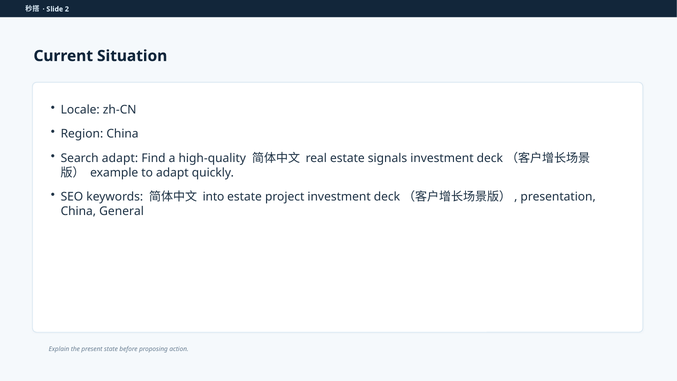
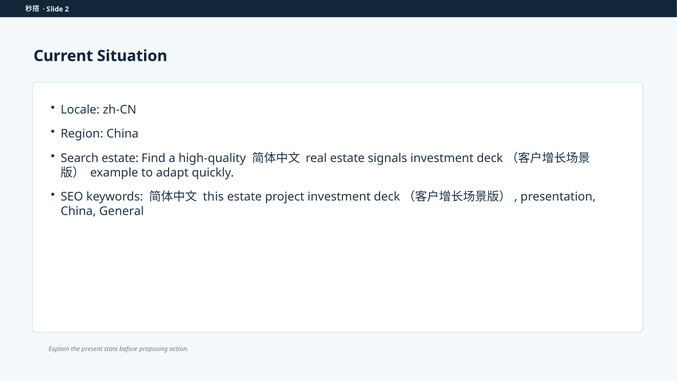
Search adapt: adapt -> estate
into: into -> this
